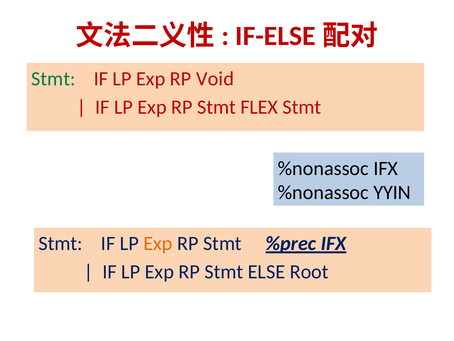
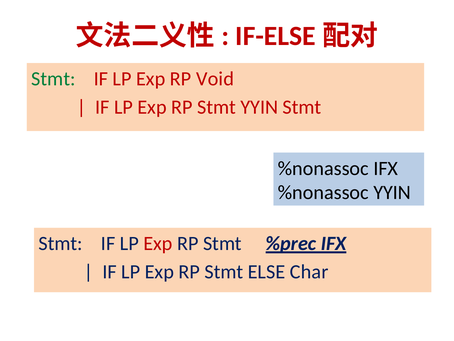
Stmt FLEX: FLEX -> YYIN
Exp at (158, 243) colour: orange -> red
Root: Root -> Char
